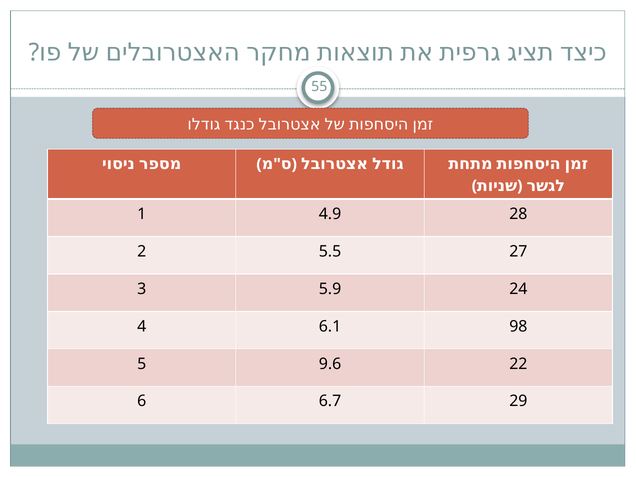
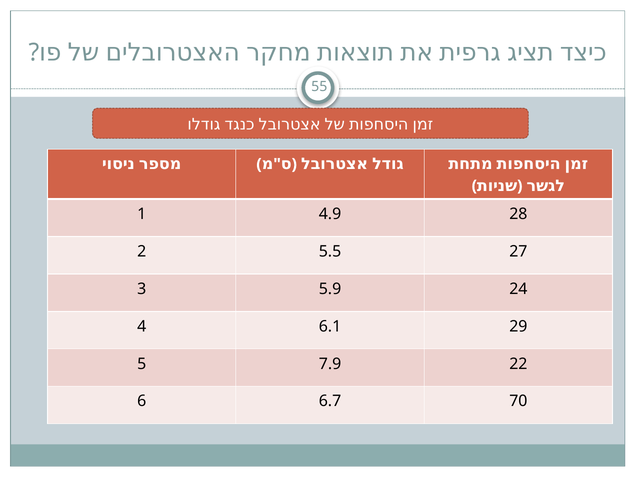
98: 98 -> 29
9.6: 9.6 -> 7.9
29: 29 -> 70
